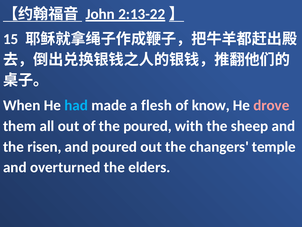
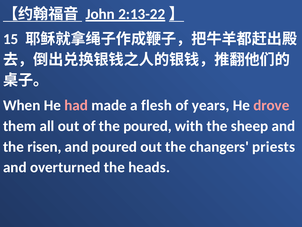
had colour: light blue -> pink
know: know -> years
temple: temple -> priests
elders: elders -> heads
